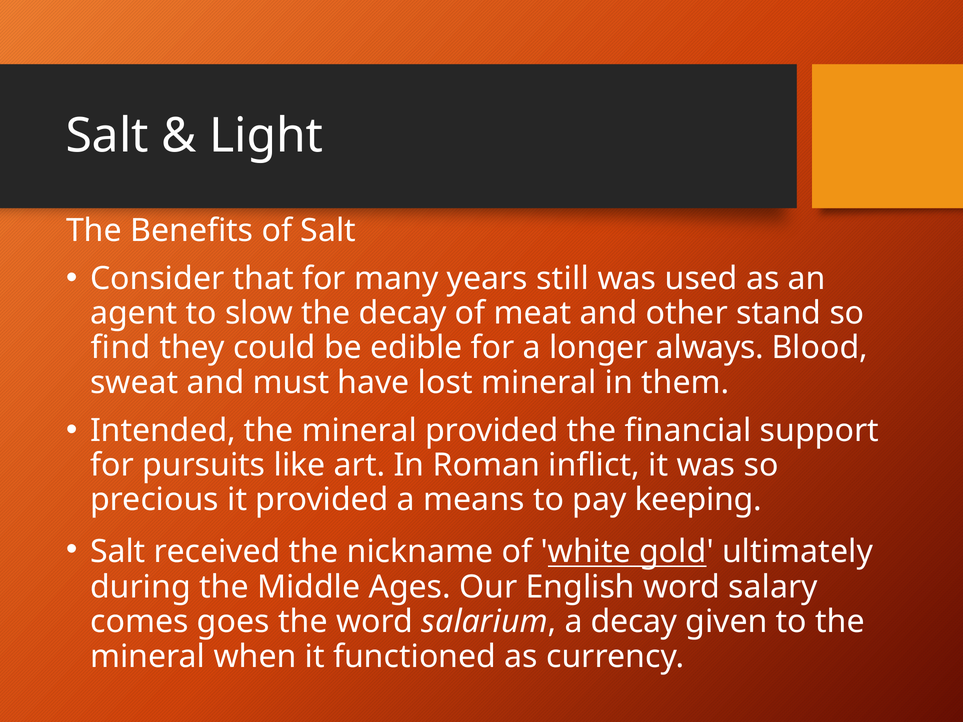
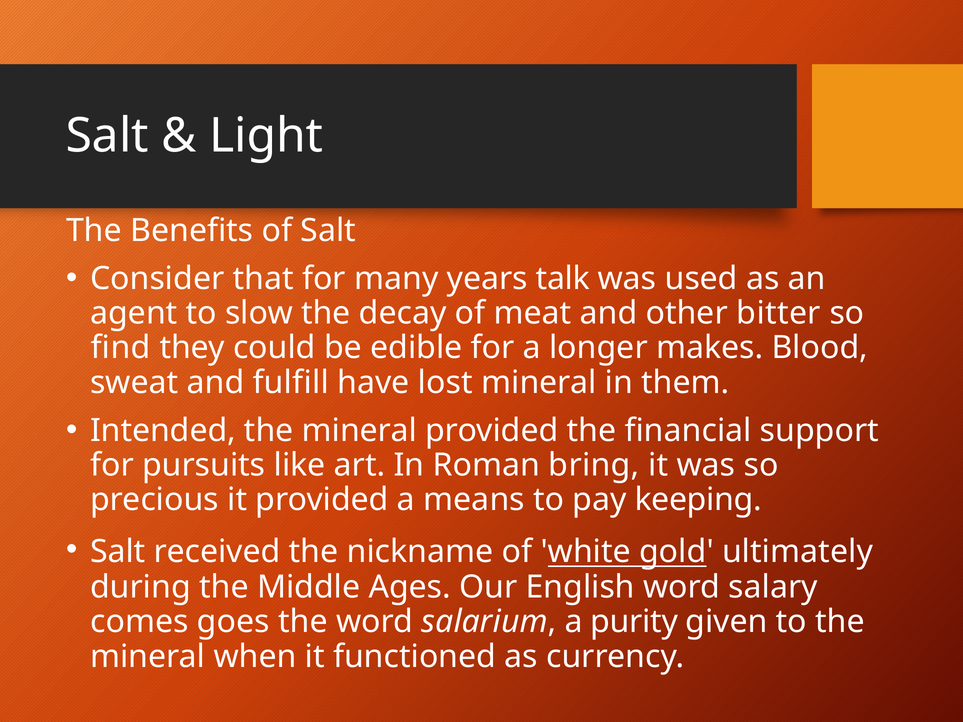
still: still -> talk
stand: stand -> bitter
always: always -> makes
must: must -> fulfill
inflict: inflict -> bring
a decay: decay -> purity
